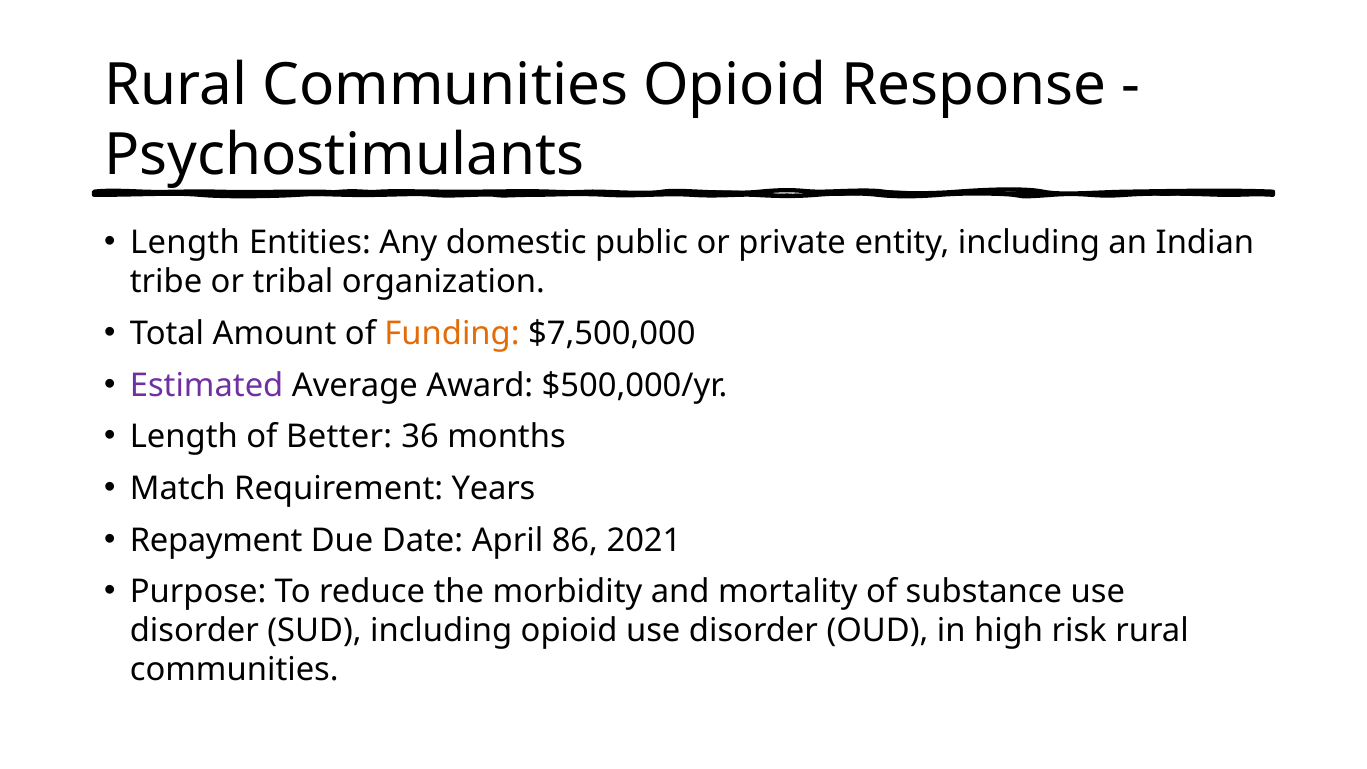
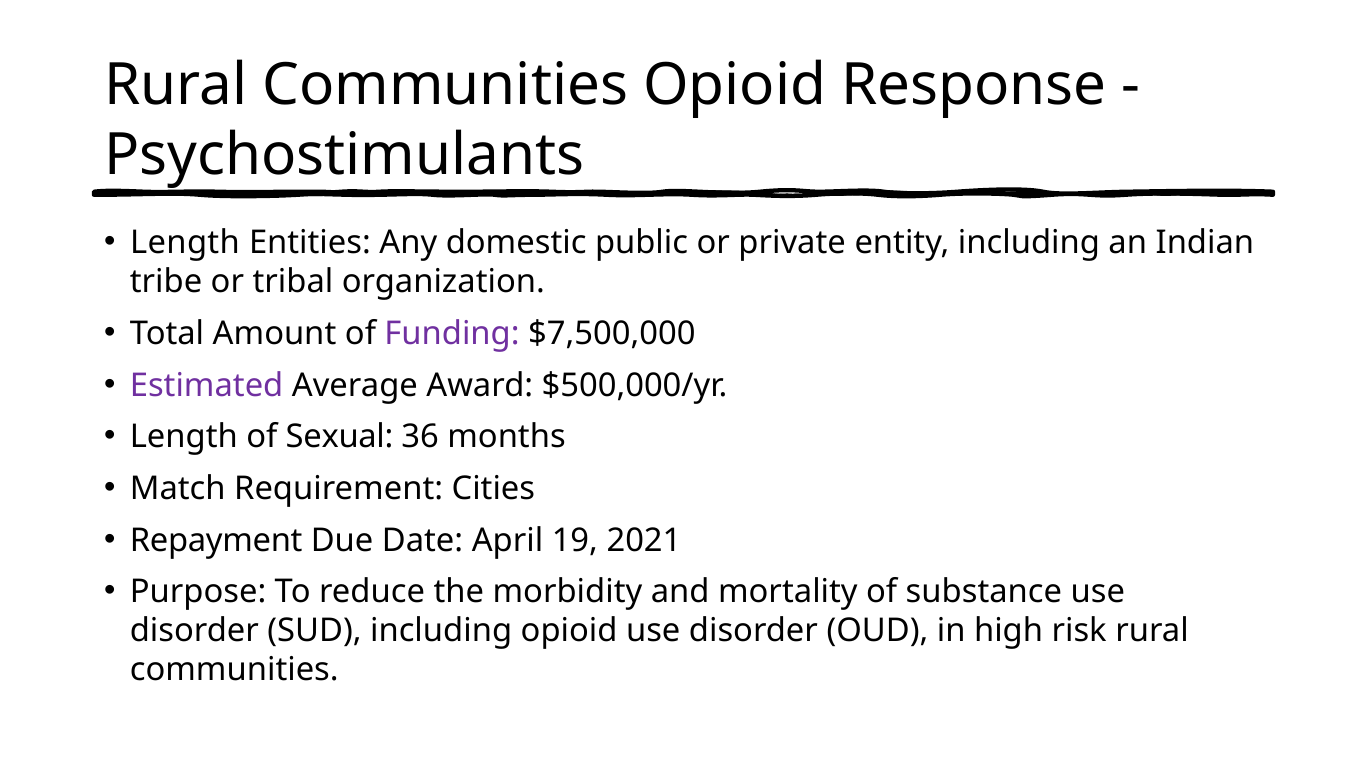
Funding colour: orange -> purple
Better: Better -> Sexual
Years: Years -> Cities
86: 86 -> 19
